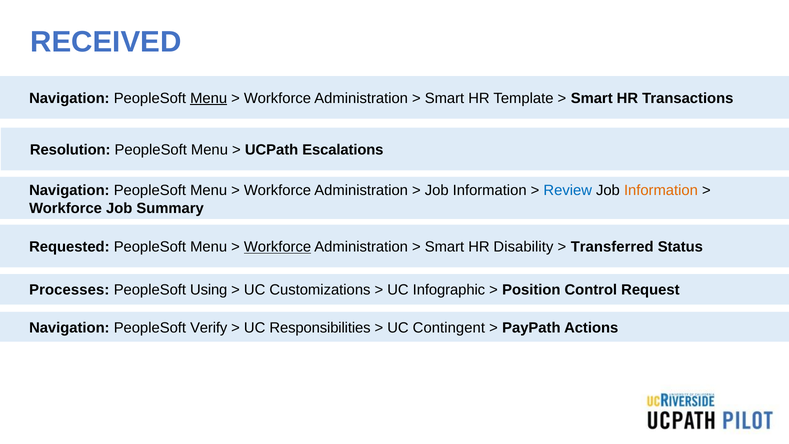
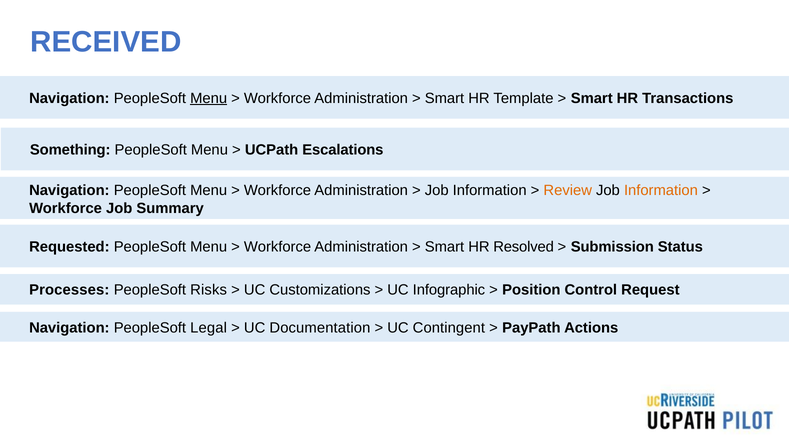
Resolution: Resolution -> Something
Review colour: blue -> orange
Workforce at (278, 247) underline: present -> none
Disability: Disability -> Resolved
Transferred: Transferred -> Submission
Using: Using -> Risks
Verify: Verify -> Legal
Responsibilities: Responsibilities -> Documentation
